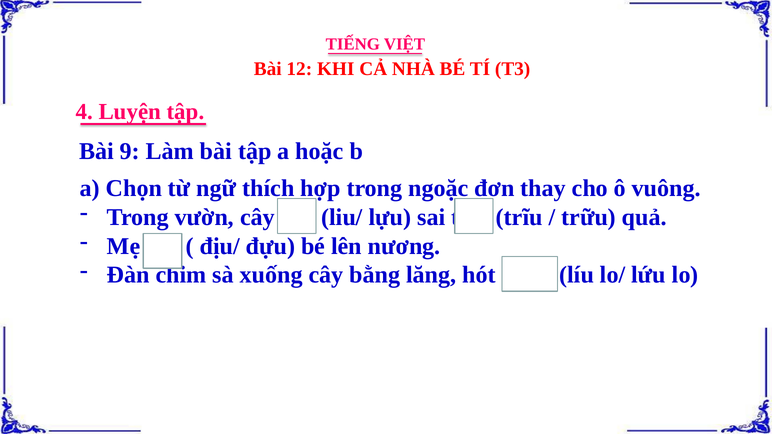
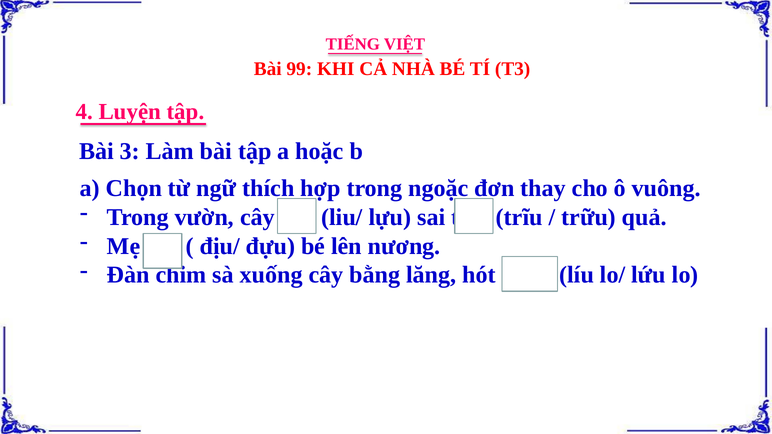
12: 12 -> 99
9: 9 -> 3
